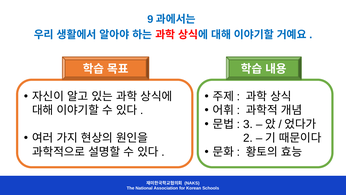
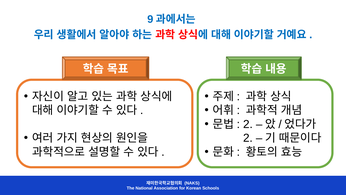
3 at (248, 124): 3 -> 2
